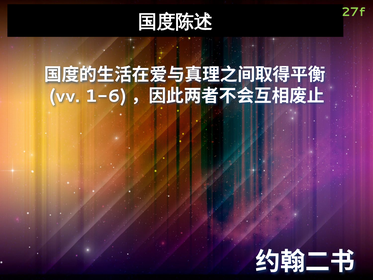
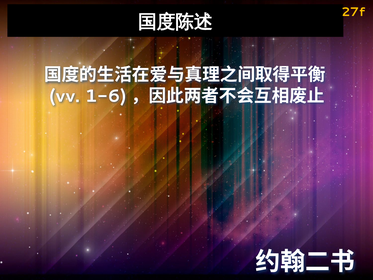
27f colour: light green -> yellow
